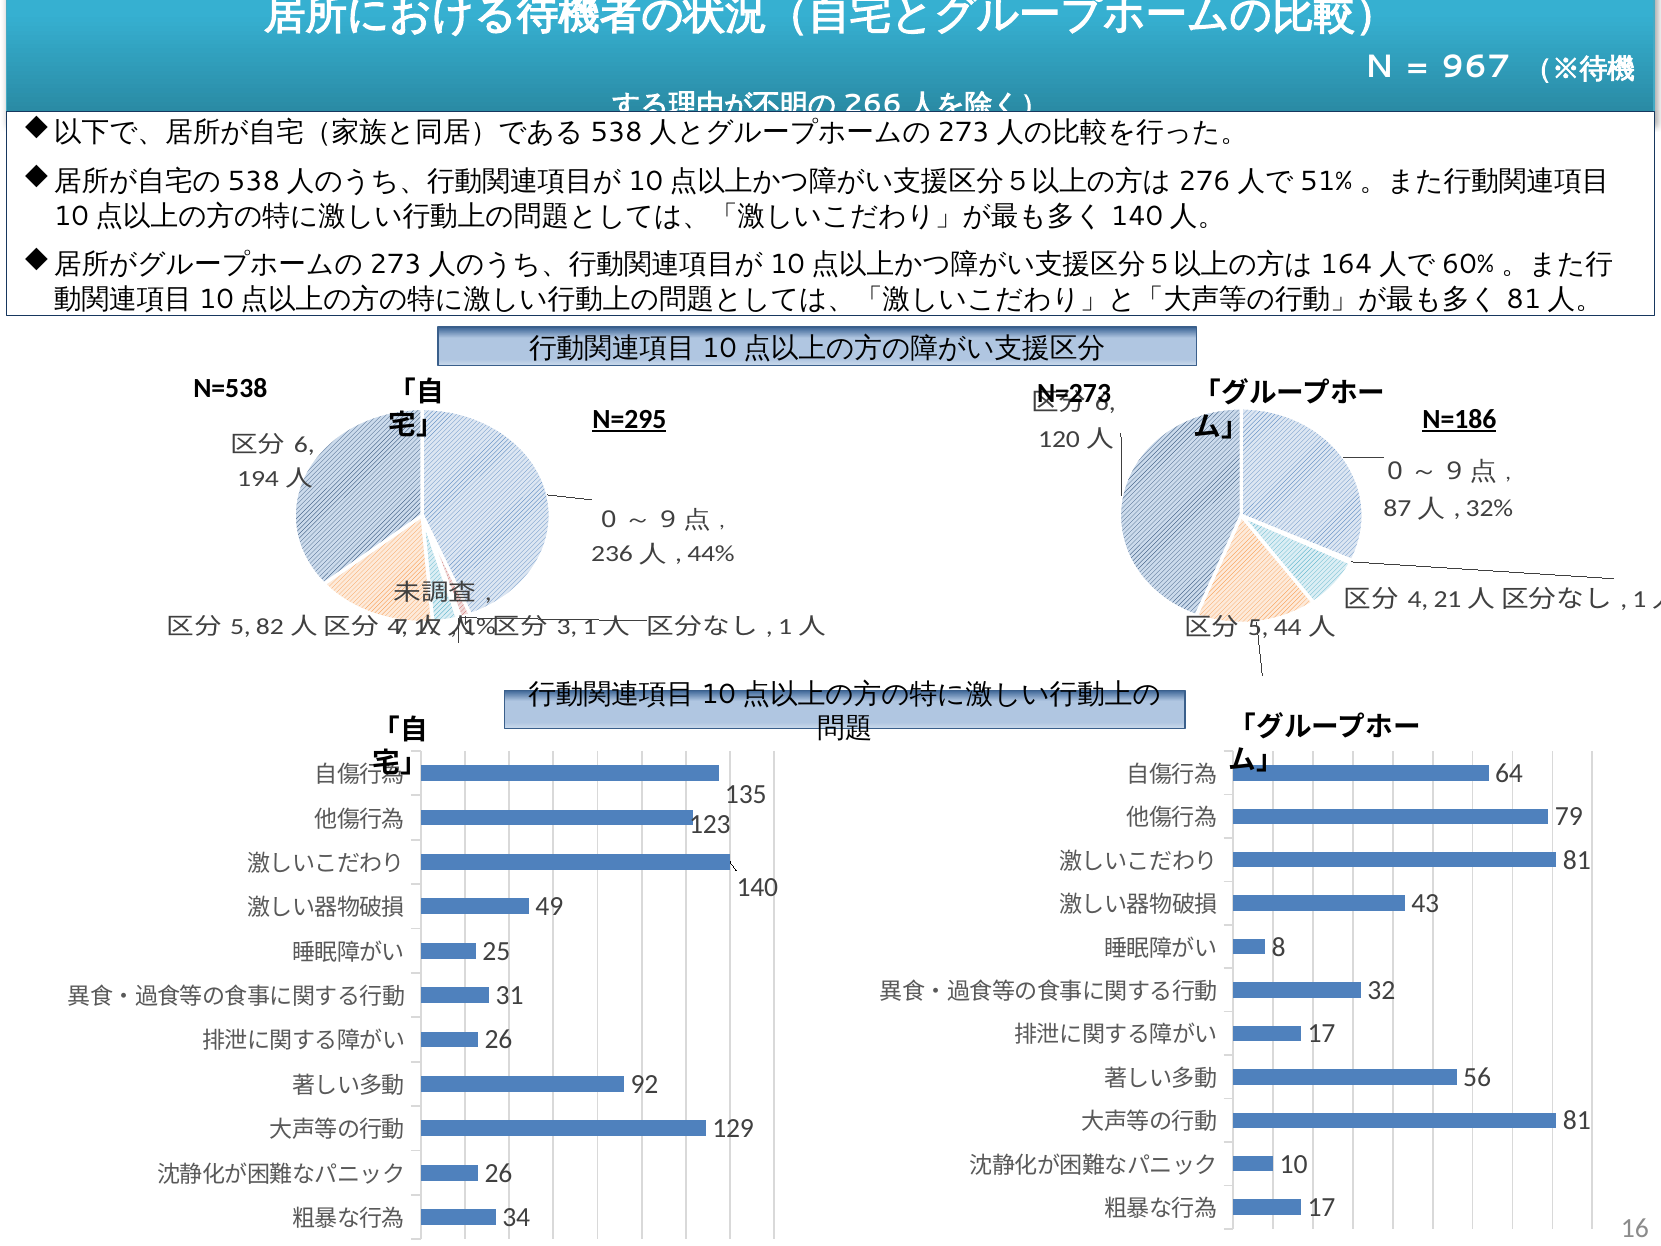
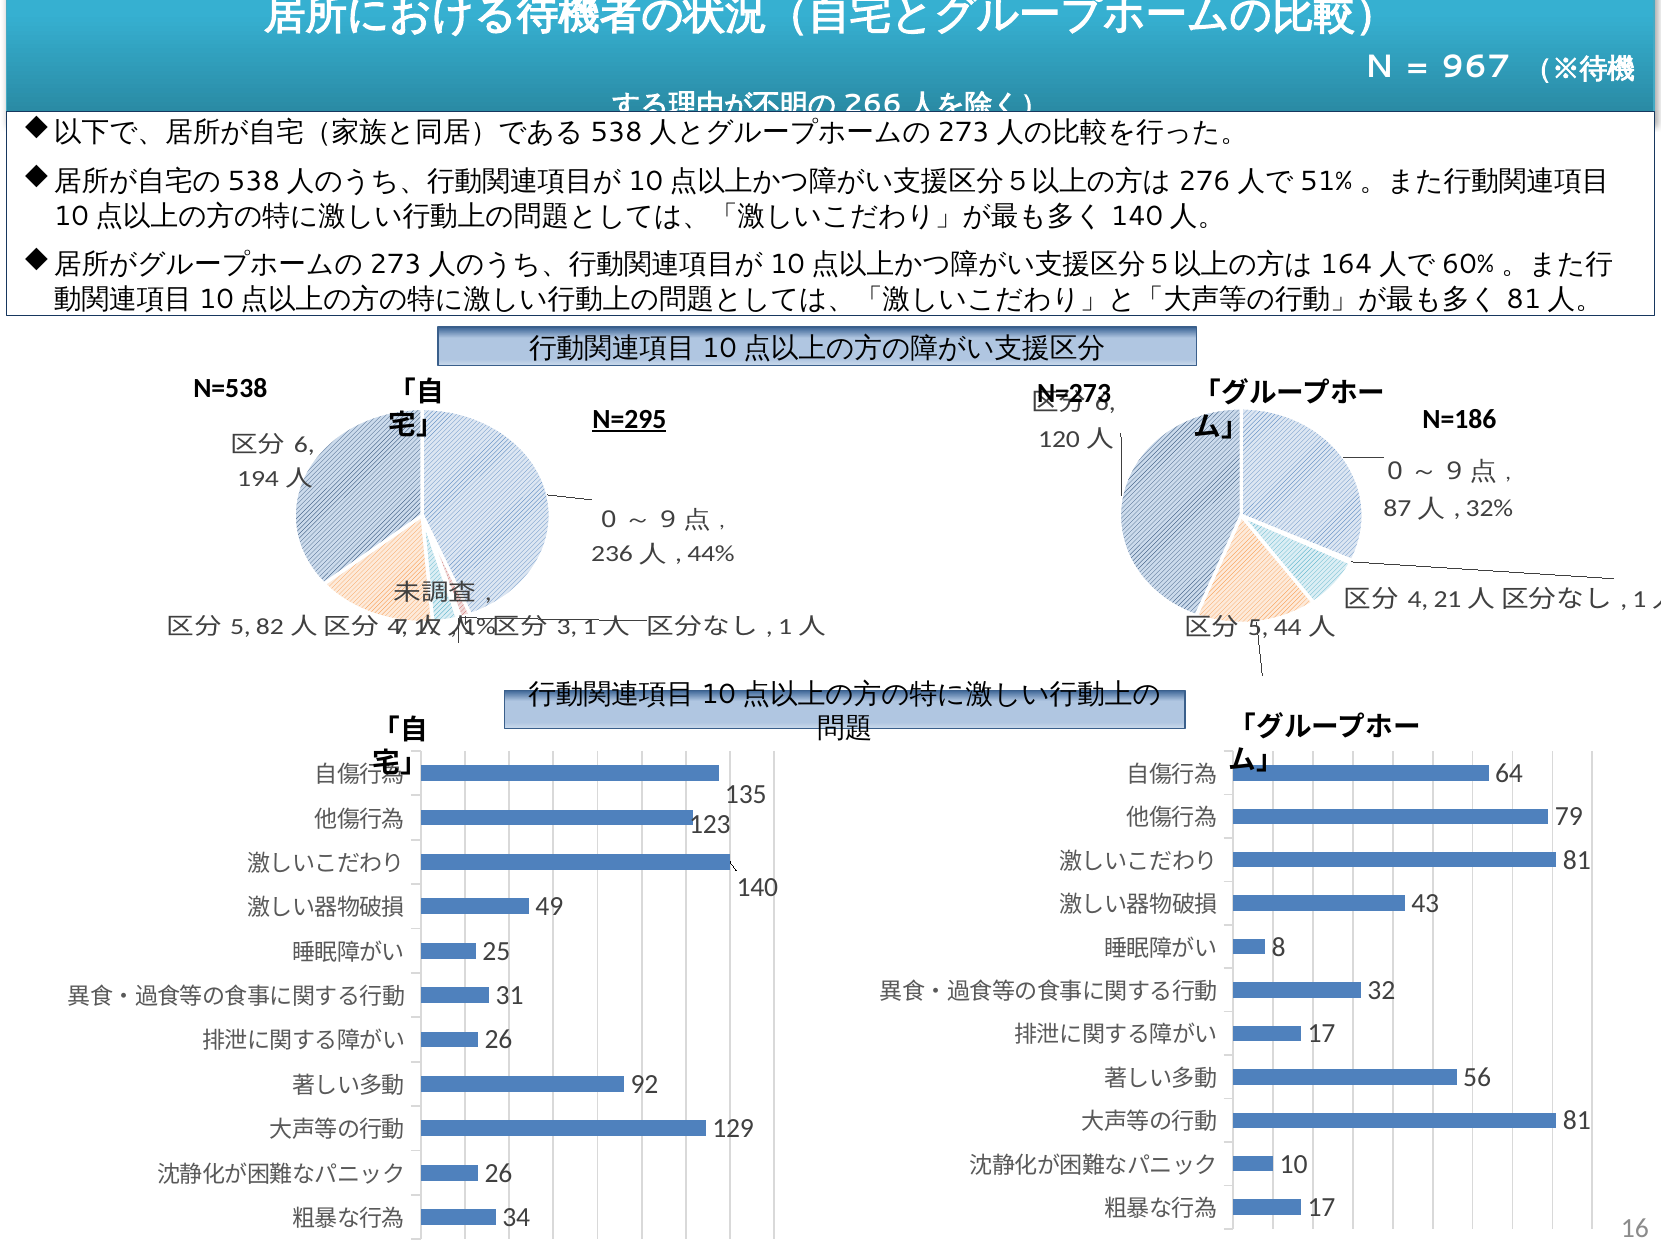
N=186 underline: present -> none
